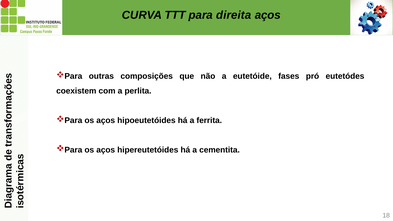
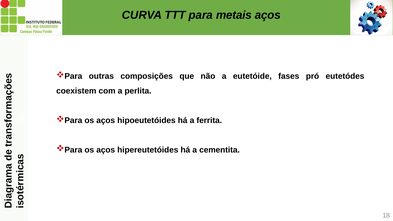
direita: direita -> metais
